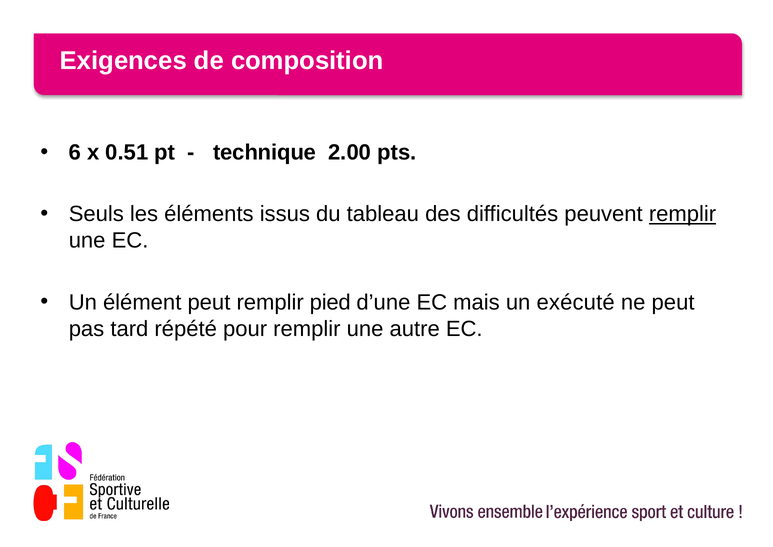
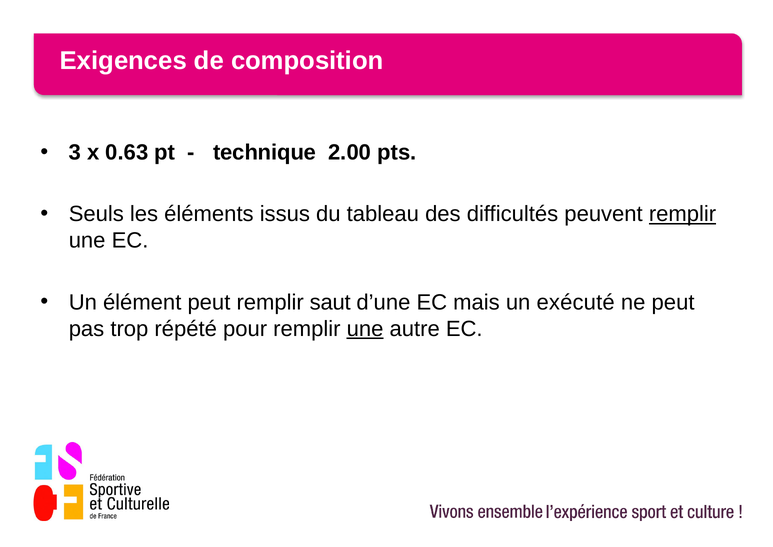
6: 6 -> 3
0.51: 0.51 -> 0.63
pied: pied -> saut
tard: tard -> trop
une at (365, 329) underline: none -> present
